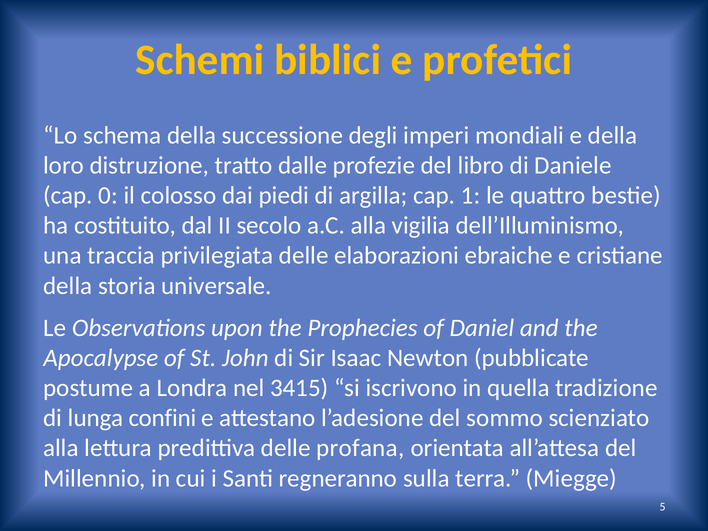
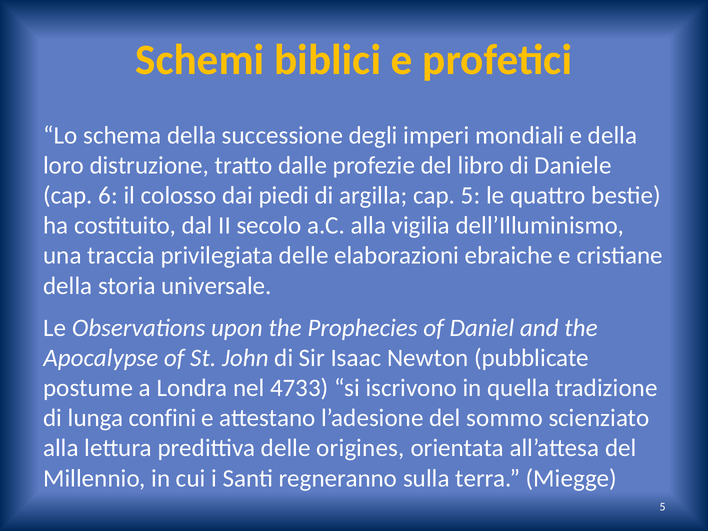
0: 0 -> 6
cap 1: 1 -> 5
3415: 3415 -> 4733
profana: profana -> origines
